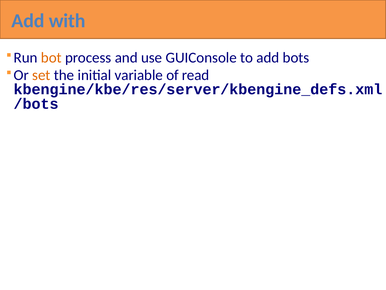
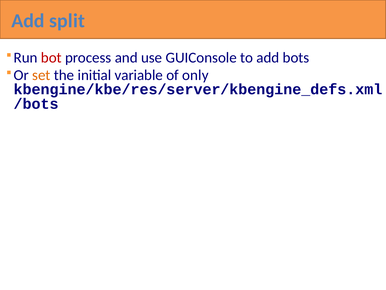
with: with -> split
bot colour: orange -> red
read: read -> only
